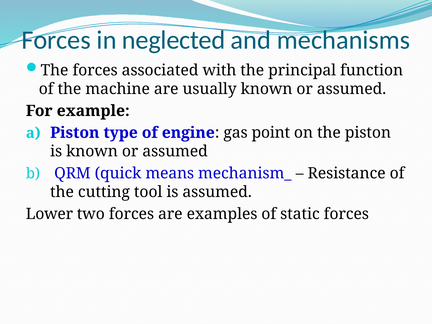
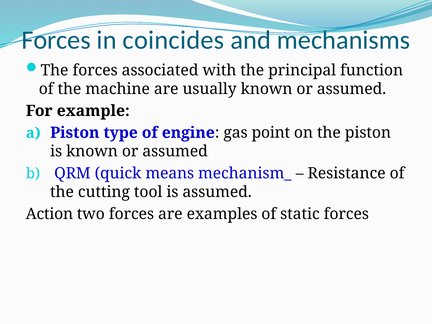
neglected: neglected -> coincides
Lower: Lower -> Action
